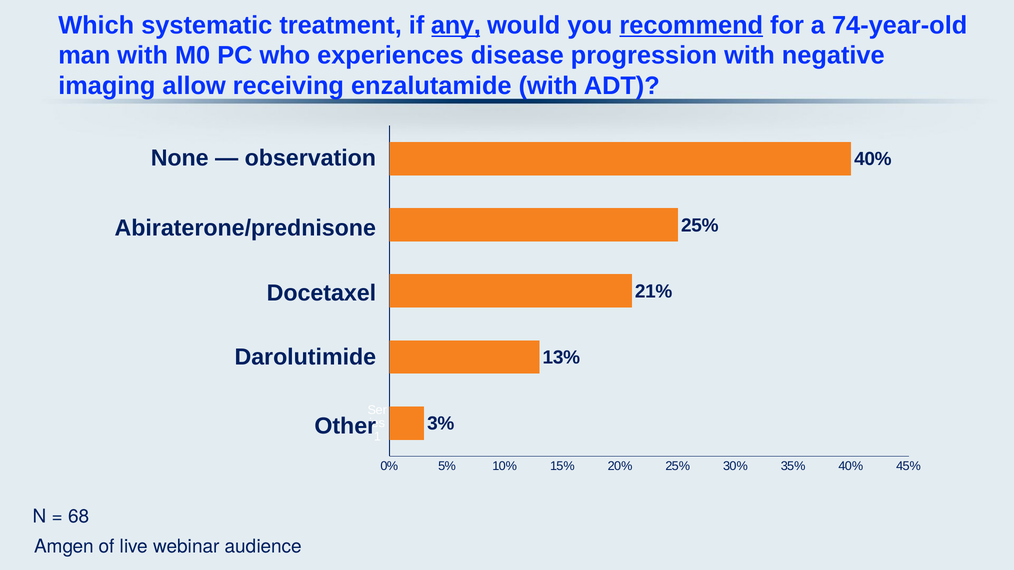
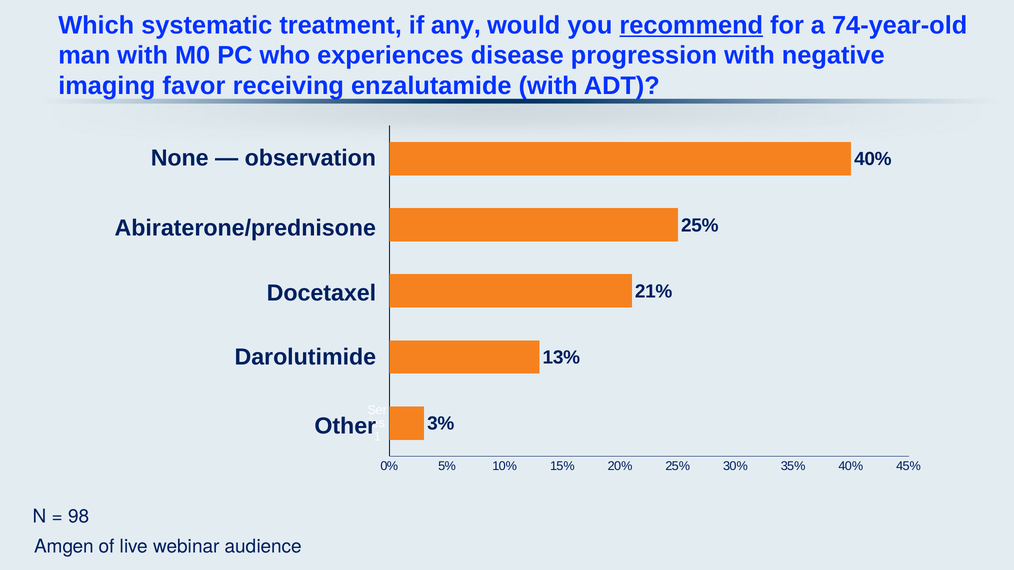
any underline: present -> none
allow: allow -> favor
68: 68 -> 98
